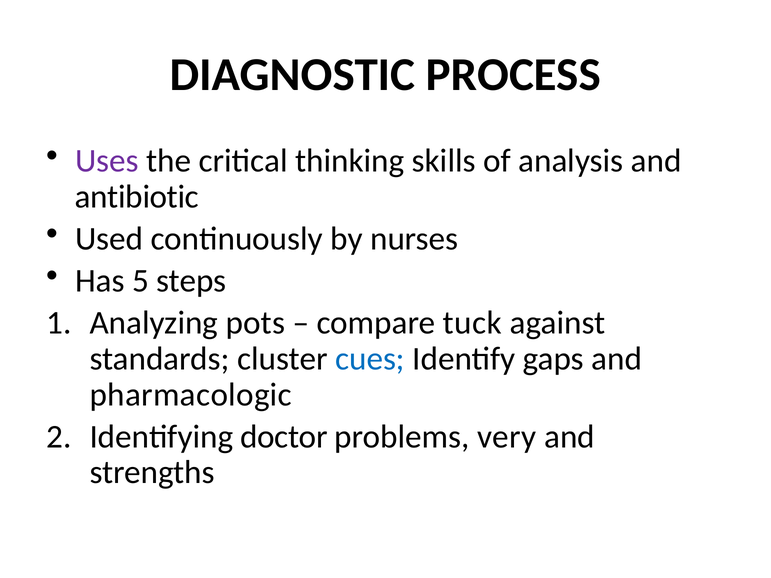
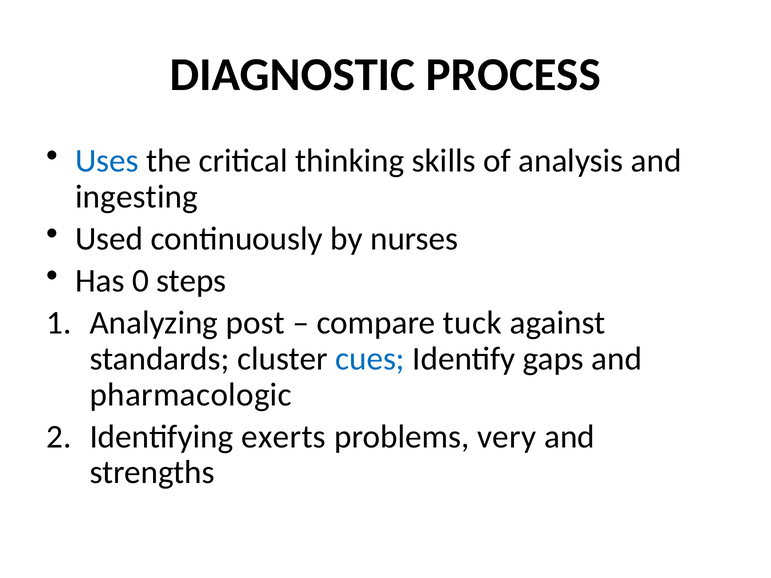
Uses colour: purple -> blue
antibiotic: antibiotic -> ingesting
5: 5 -> 0
pots: pots -> post
doctor: doctor -> exerts
